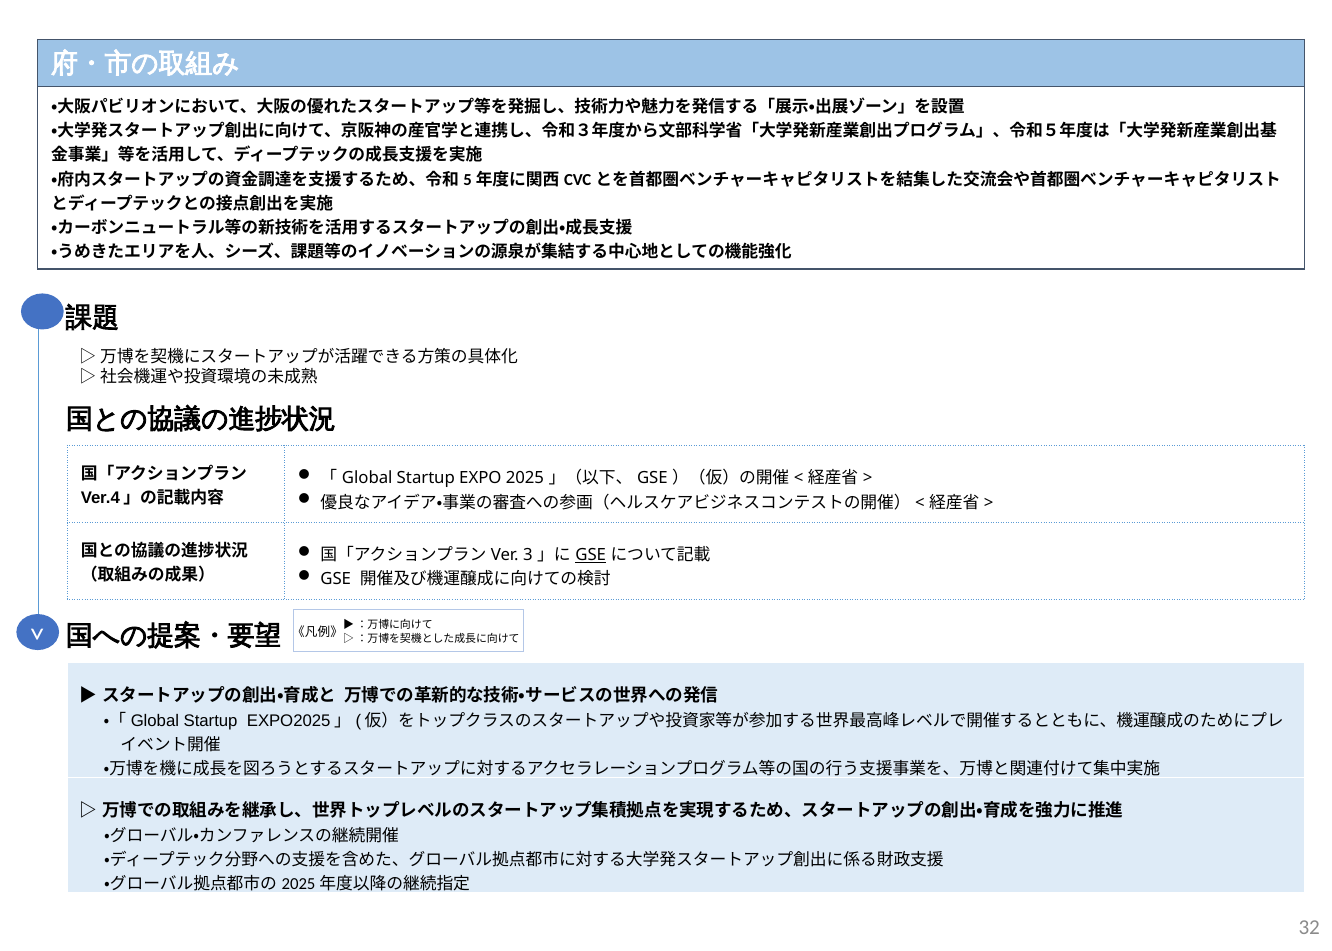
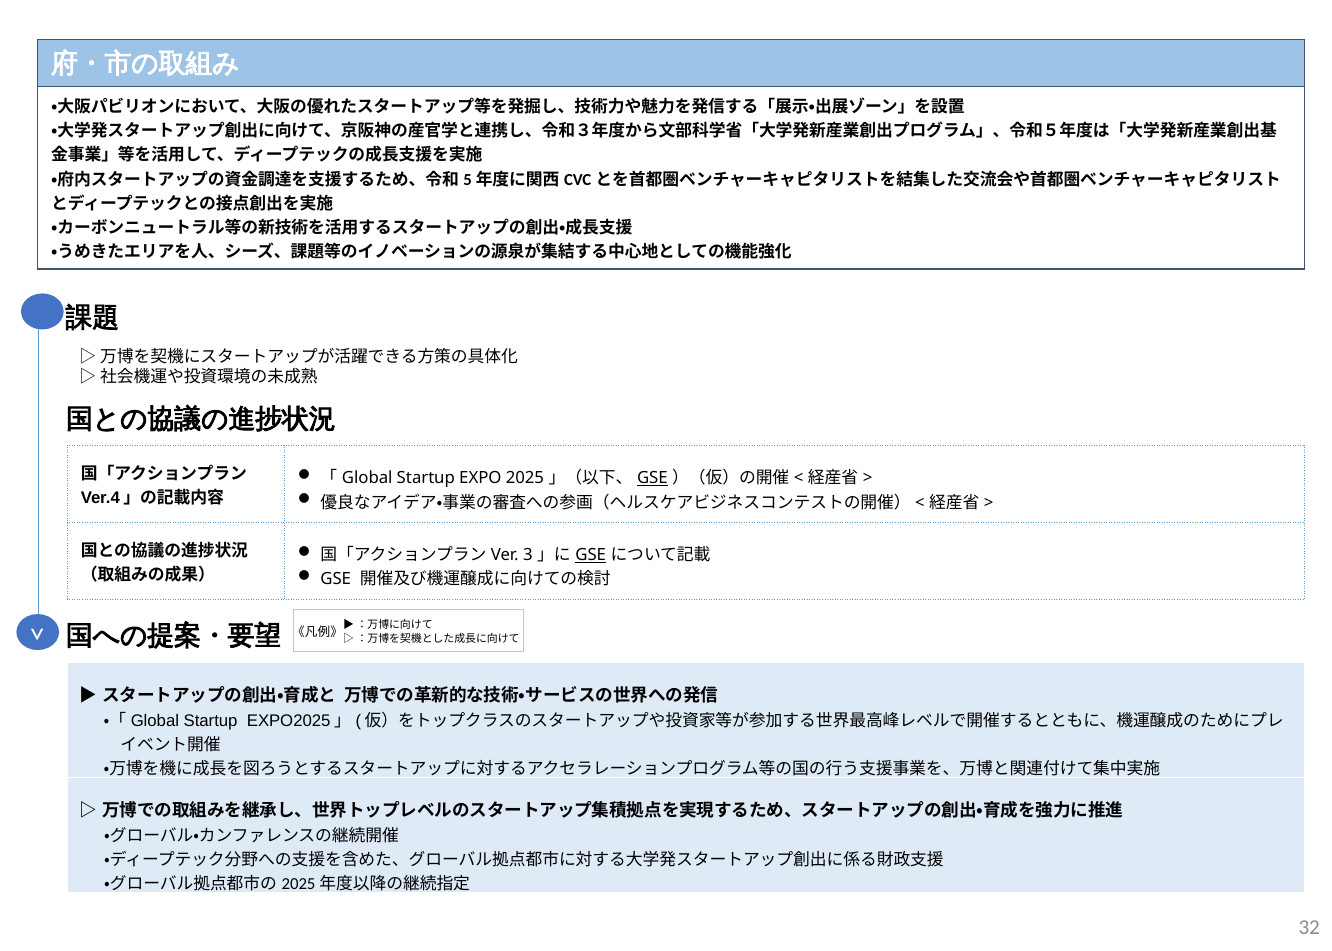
GSE at (652, 478) underline: none -> present
